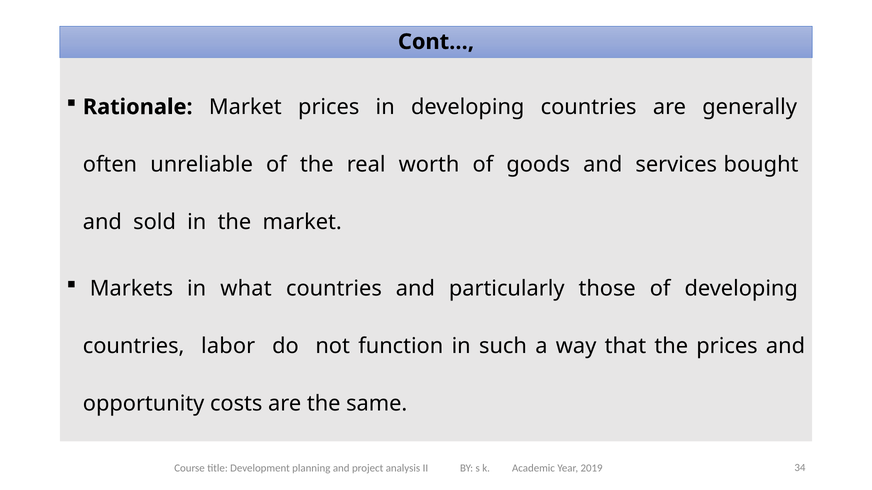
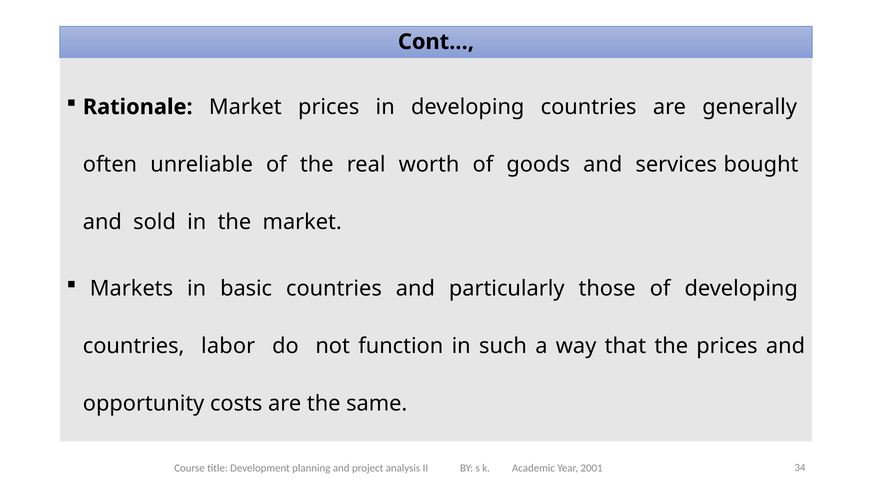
what: what -> basic
2019: 2019 -> 2001
